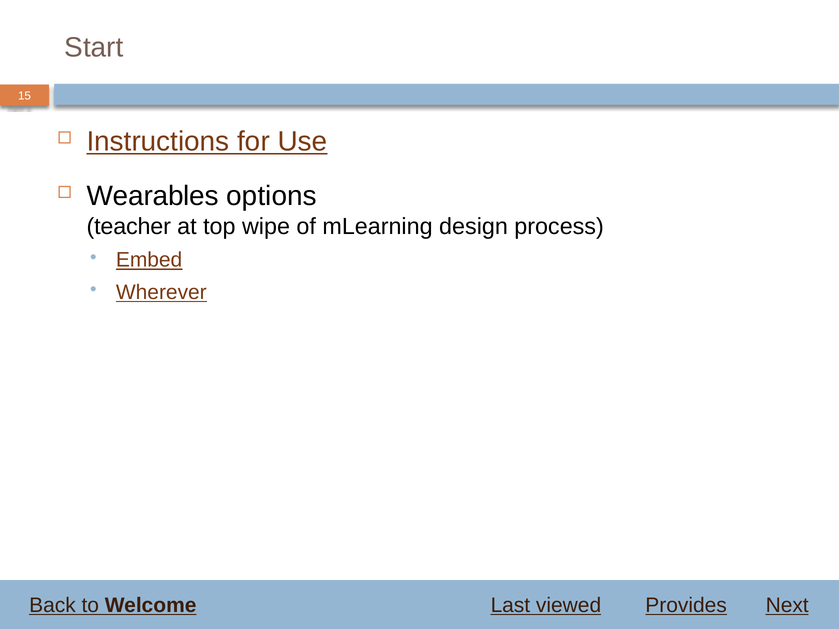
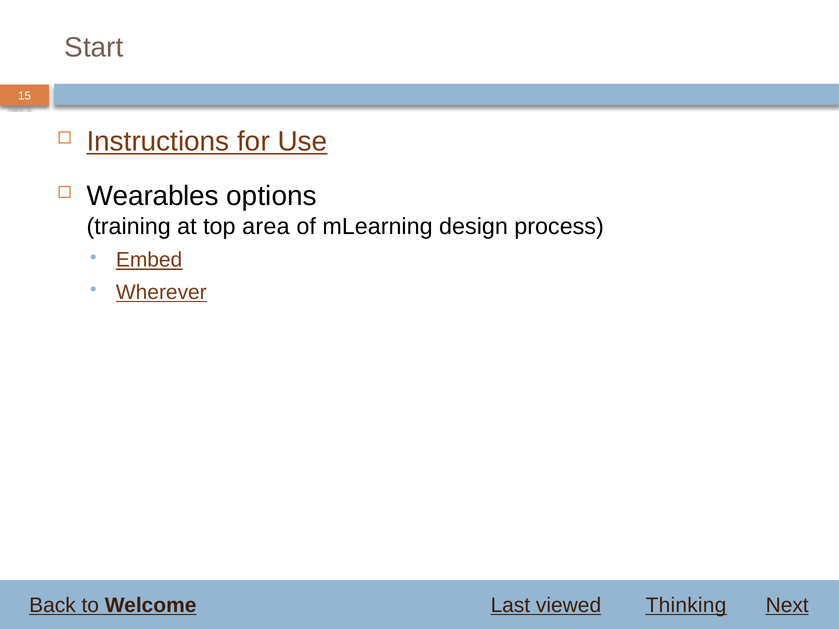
teacher: teacher -> training
wipe: wipe -> area
Provides: Provides -> Thinking
